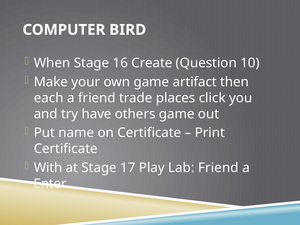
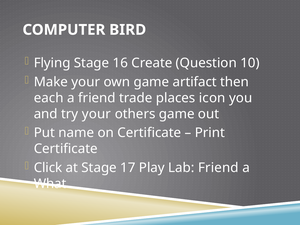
When: When -> Flying
click: click -> icon
try have: have -> your
With: With -> Click
Enter: Enter -> What
